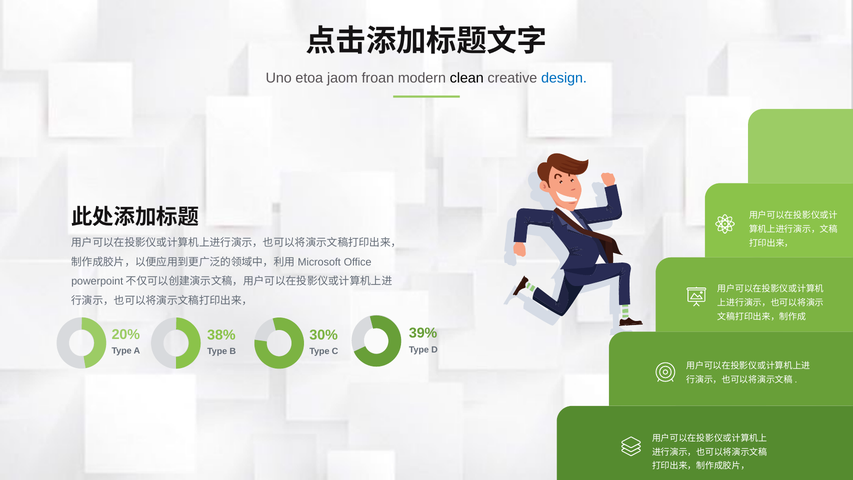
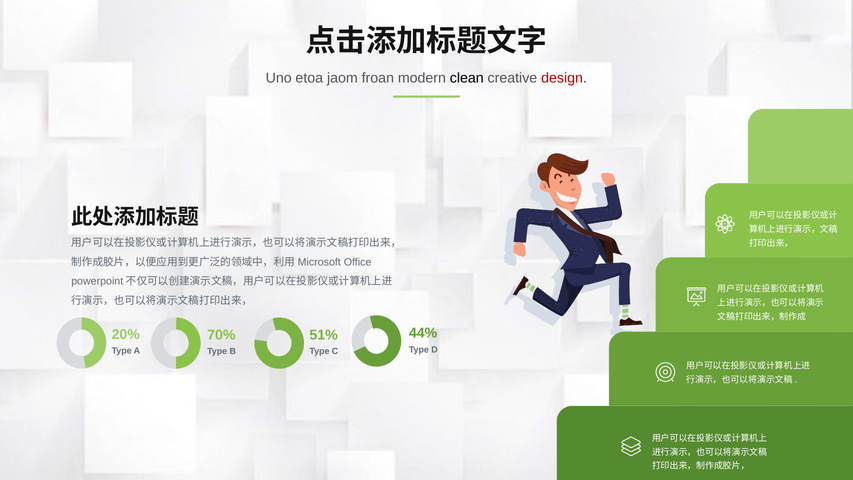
design colour: blue -> red
39%: 39% -> 44%
30%: 30% -> 51%
38%: 38% -> 70%
